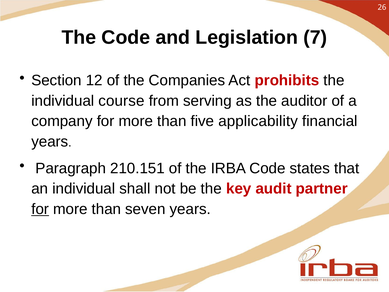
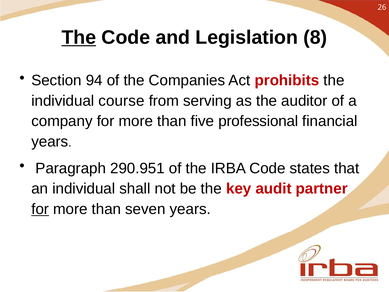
The at (79, 37) underline: none -> present
7: 7 -> 8
12: 12 -> 94
applicability: applicability -> professional
210.151: 210.151 -> 290.951
